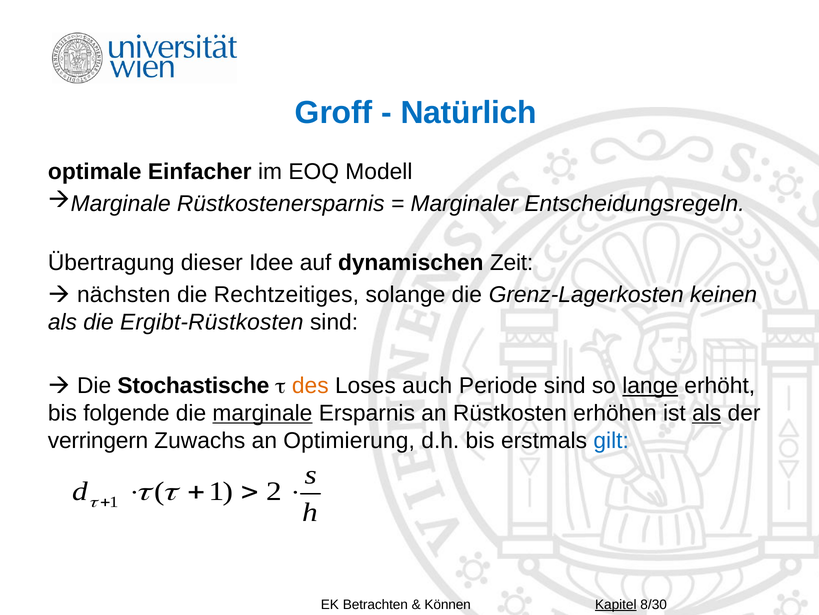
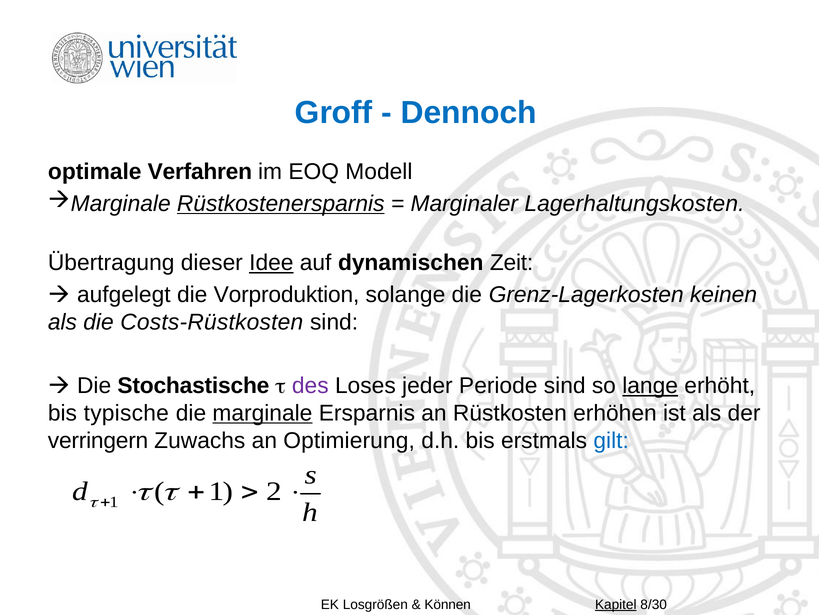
Natürlich: Natürlich -> Dennoch
Einfacher: Einfacher -> Verfahren
Rüstkostenersparnis underline: none -> present
Entscheidungsregeln: Entscheidungsregeln -> Lagerhaltungskosten
Idee underline: none -> present
nächsten: nächsten -> aufgelegt
Rechtzeitiges: Rechtzeitiges -> Vorproduktion
Ergibt-Rüstkosten: Ergibt-Rüstkosten -> Costs-Rüstkosten
des colour: orange -> purple
auch: auch -> jeder
folgende: folgende -> typische
als at (707, 413) underline: present -> none
Betrachten: Betrachten -> Losgrößen
